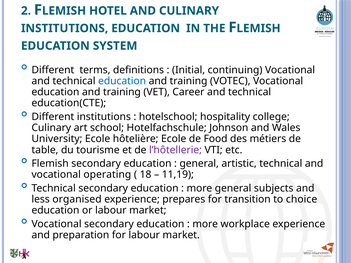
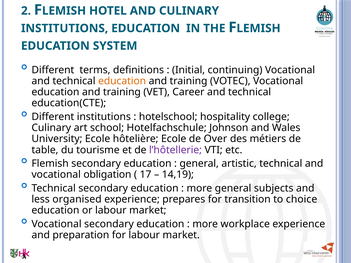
education at (122, 81) colour: blue -> orange
Food: Food -> Over
operating: operating -> obligation
18: 18 -> 17
11,19: 11,19 -> 14,19
